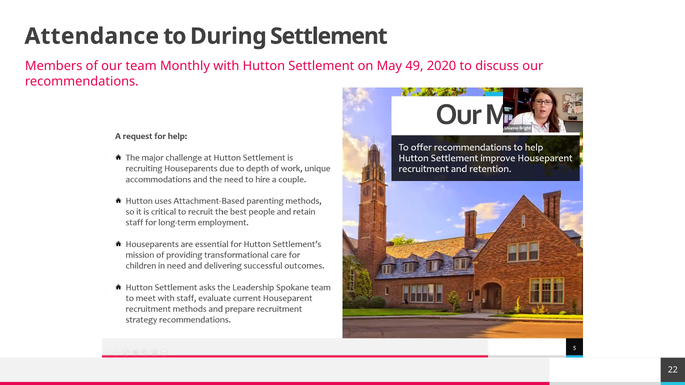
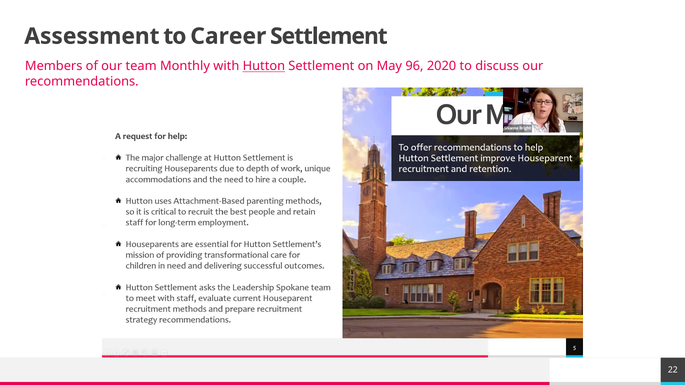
Attendance: Attendance -> Assessment
During: During -> Career
Hutton underline: none -> present
49: 49 -> 96
